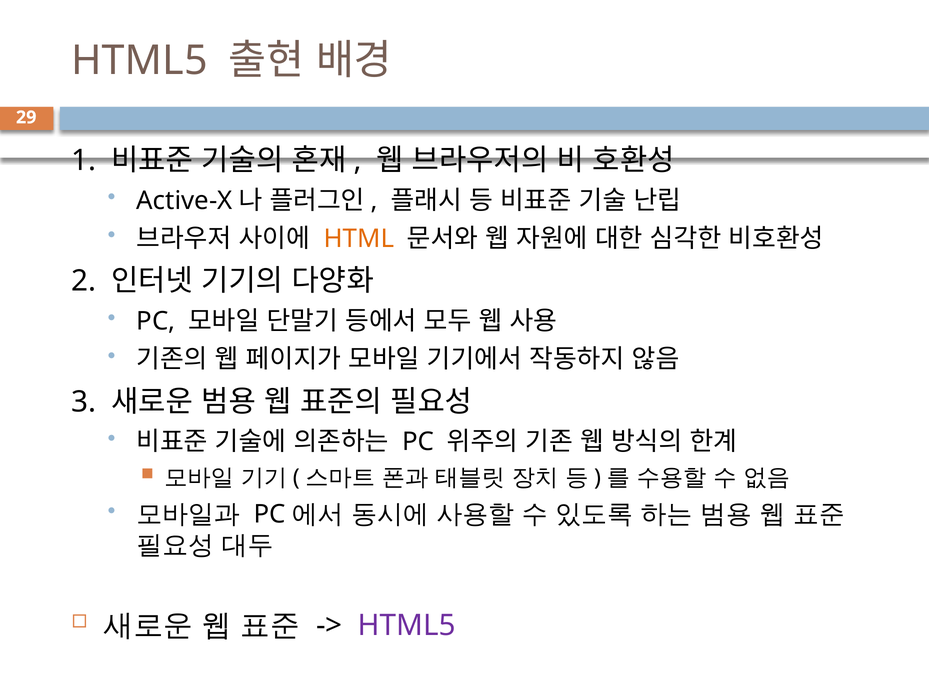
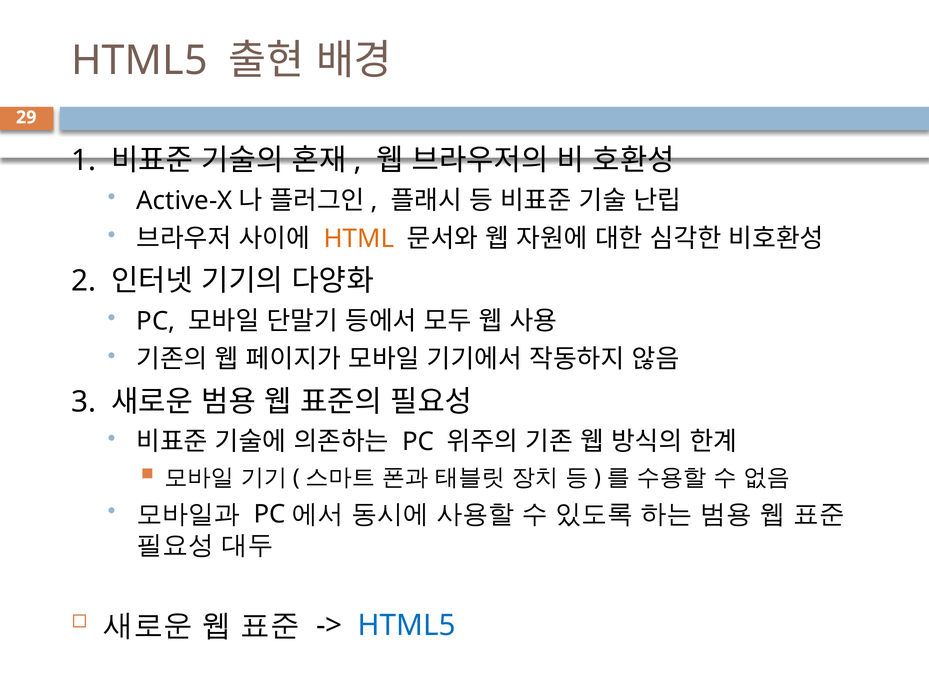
HTML5 at (407, 626) colour: purple -> blue
